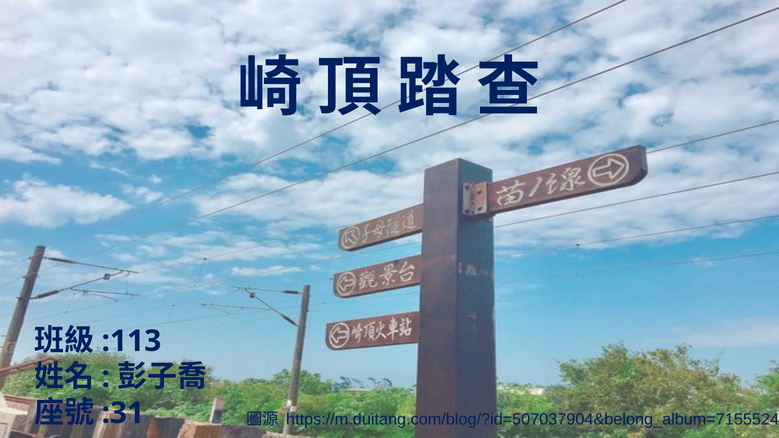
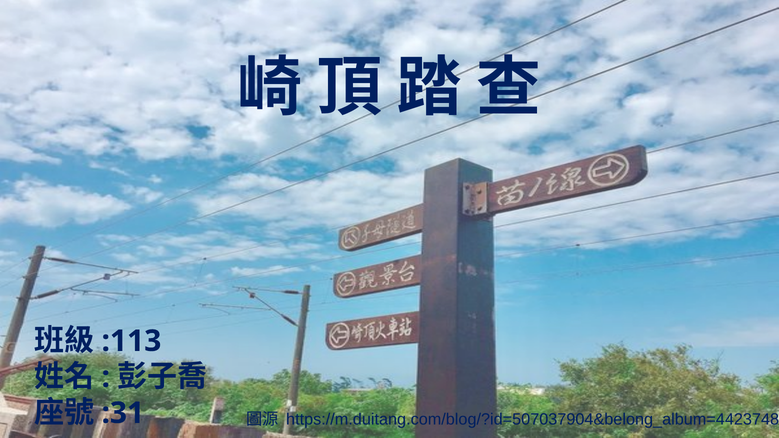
https://m.duitang.com/blog/?id=507037904&belong_album=7155524: https://m.duitang.com/blog/?id=507037904&belong_album=7155524 -> https://m.duitang.com/blog/?id=507037904&belong_album=4423748
